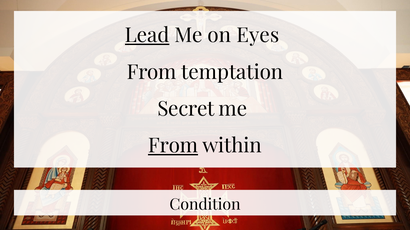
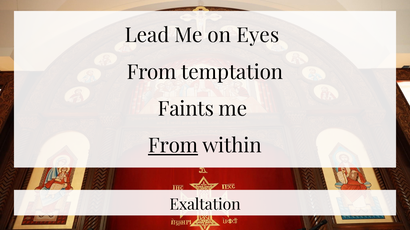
Lead underline: present -> none
Secret: Secret -> Faints
Condition: Condition -> Exaltation
